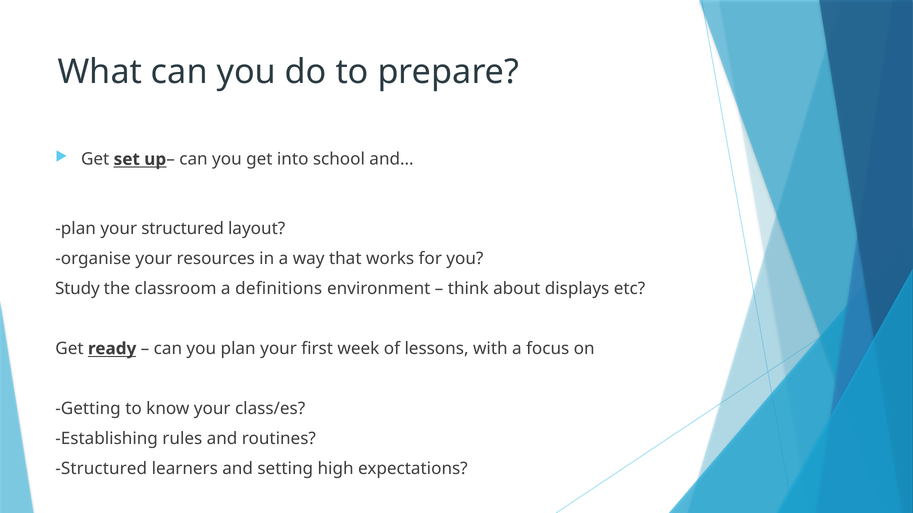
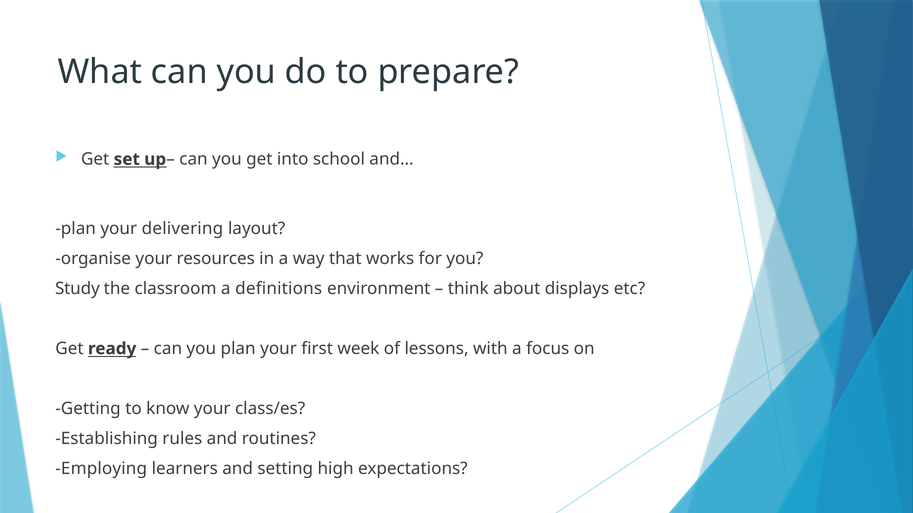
your structured: structured -> delivering
Structured at (101, 469): Structured -> Employing
